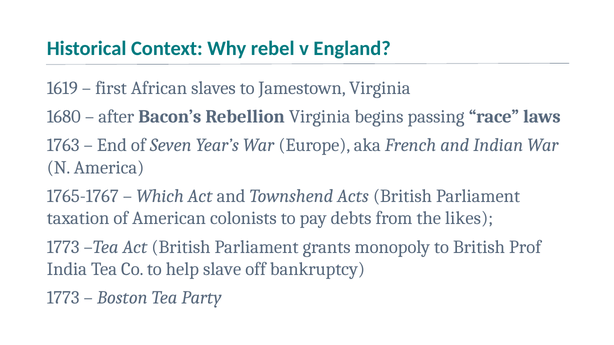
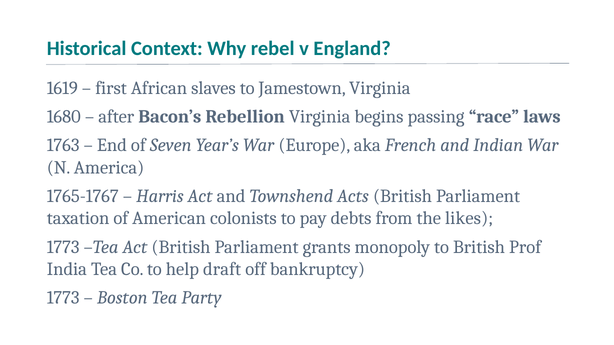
Which: Which -> Harris
slave: slave -> draft
